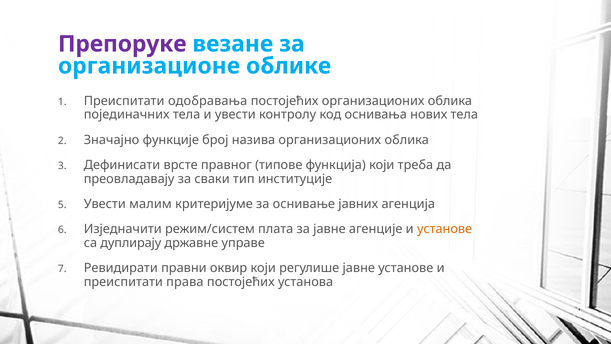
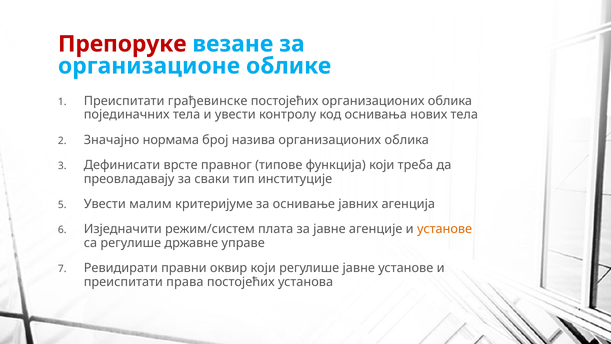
Препоруке colour: purple -> red
одобравања: одобравања -> грађевинске
функције: функције -> нормама
са дуплирају: дуплирају -> регулише
